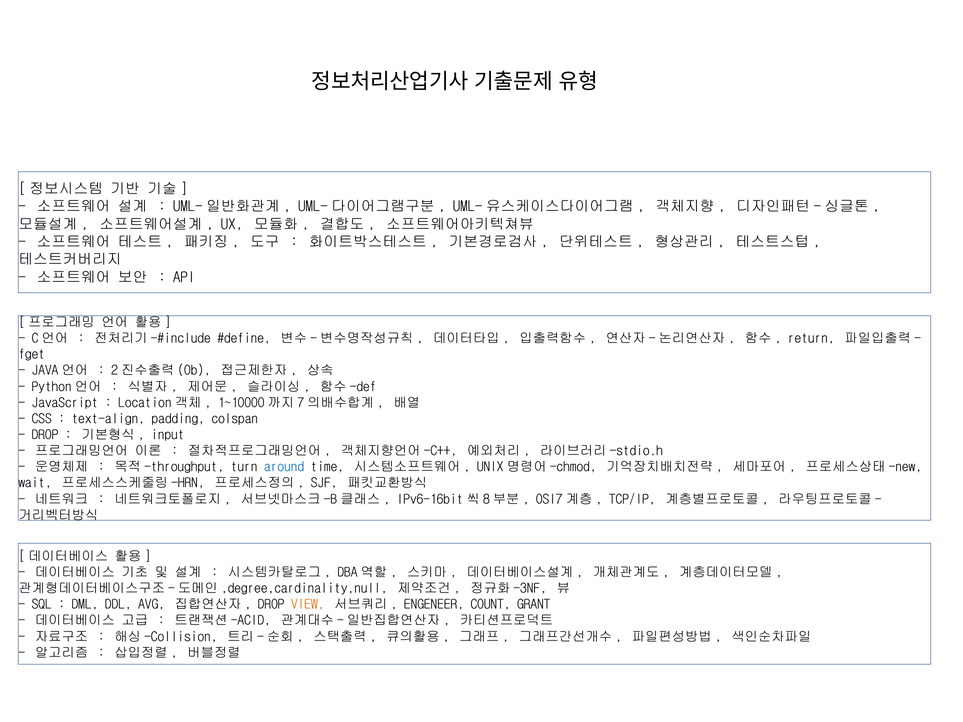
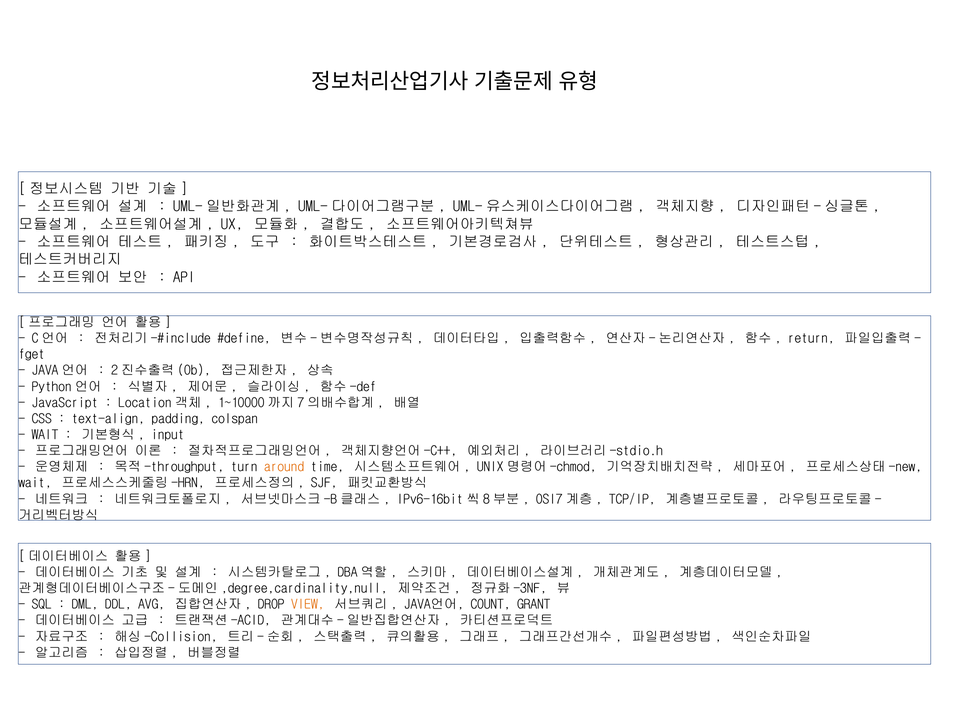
DROP at (45, 435): DROP -> WAIT
around colour: blue -> orange
ENGENEER at (434, 605): ENGENEER -> JAVA언어
